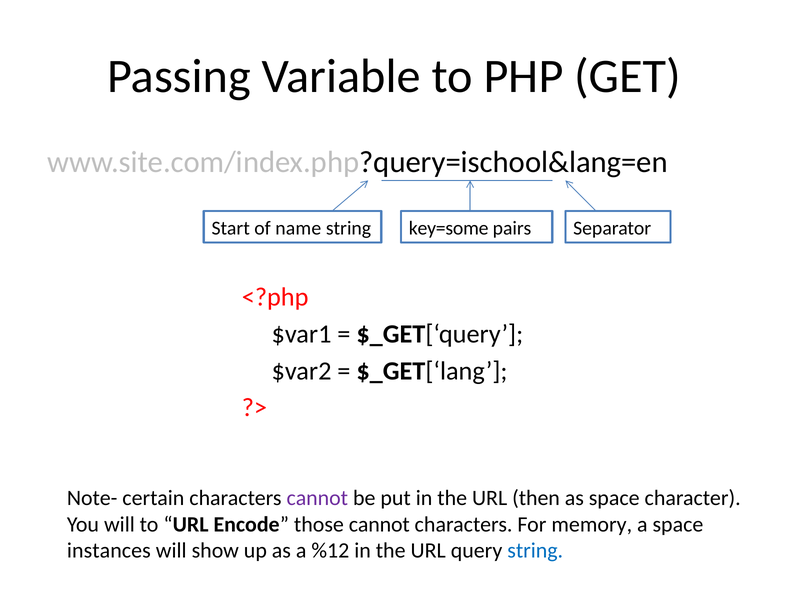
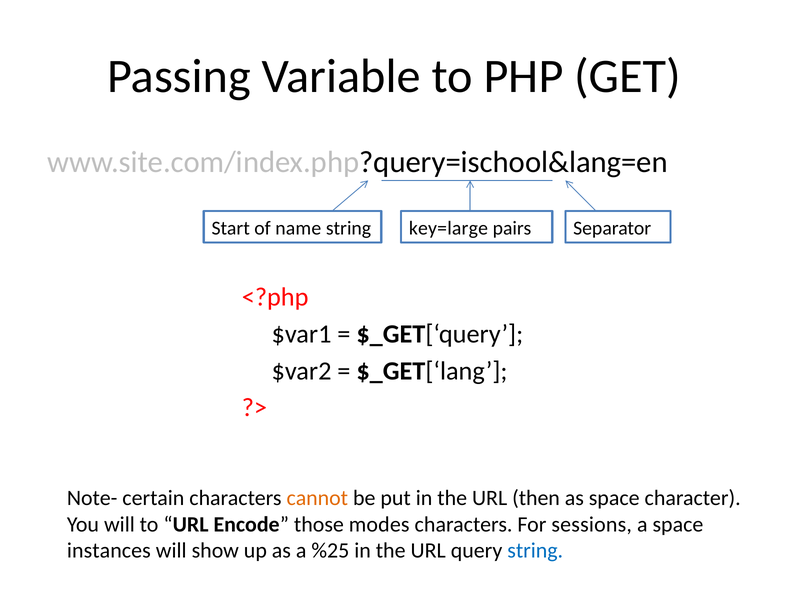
key=some: key=some -> key=large
cannot at (317, 499) colour: purple -> orange
those cannot: cannot -> modes
memory: memory -> sessions
%12: %12 -> %25
